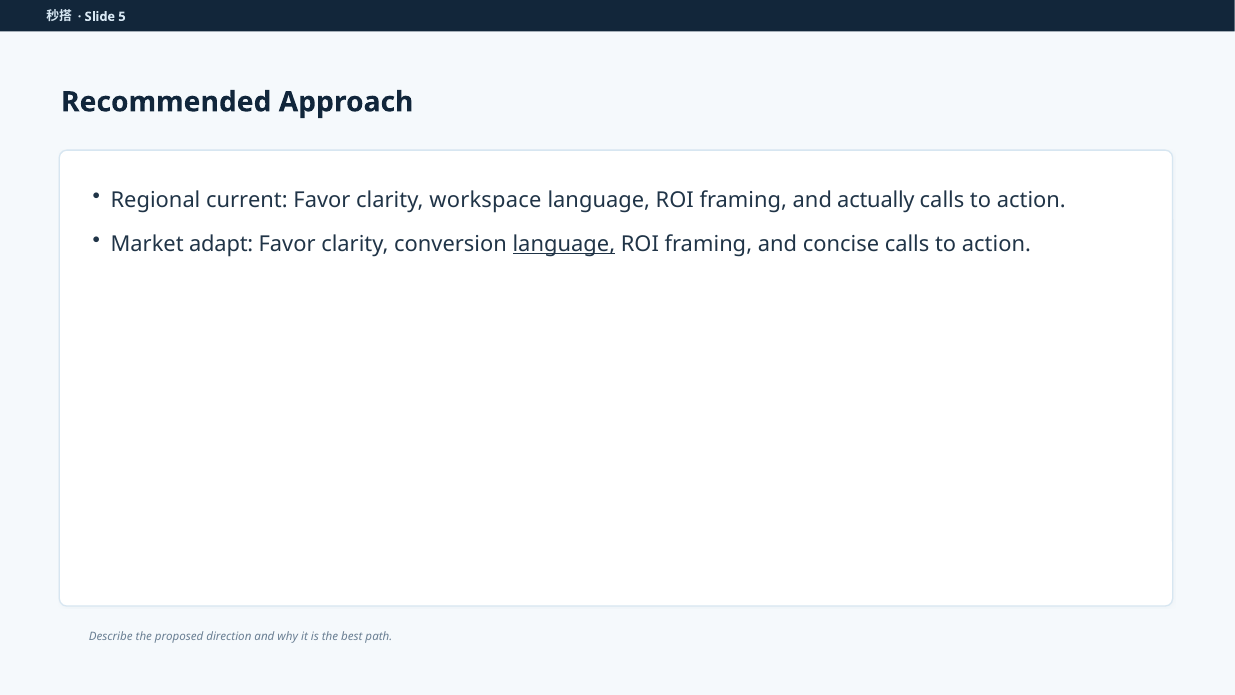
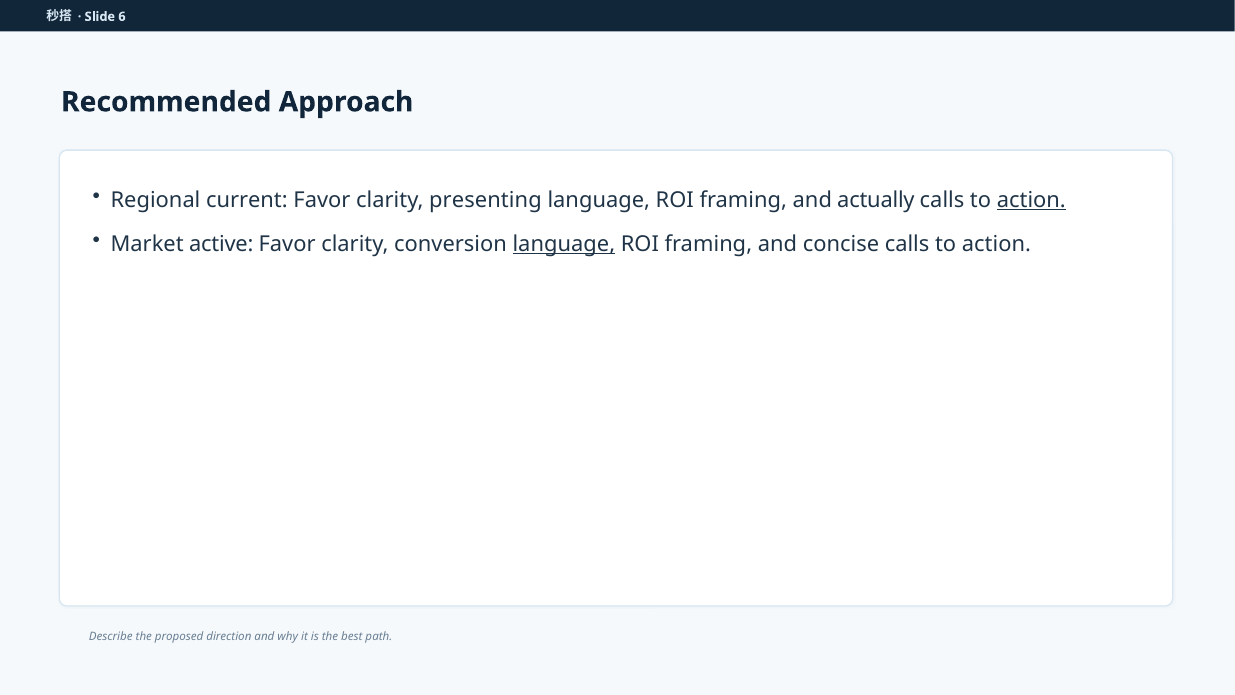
5: 5 -> 6
workspace: workspace -> presenting
action at (1031, 200) underline: none -> present
adapt: adapt -> active
